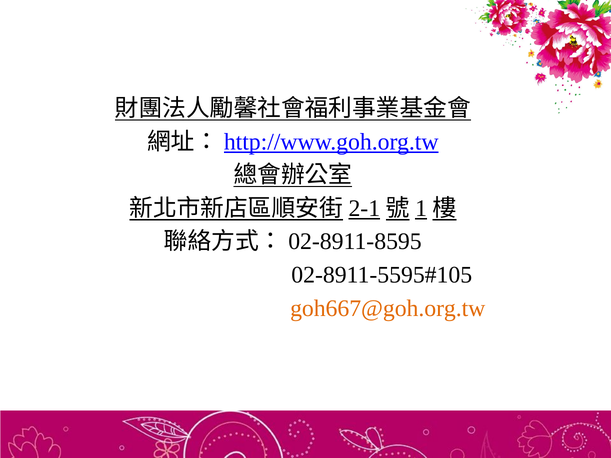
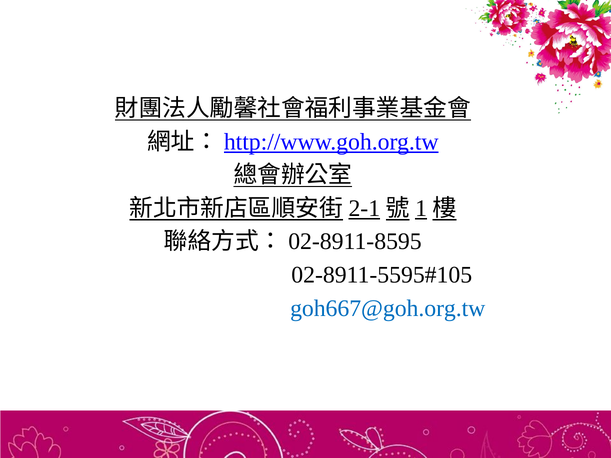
goh667@goh.org.tw colour: orange -> blue
